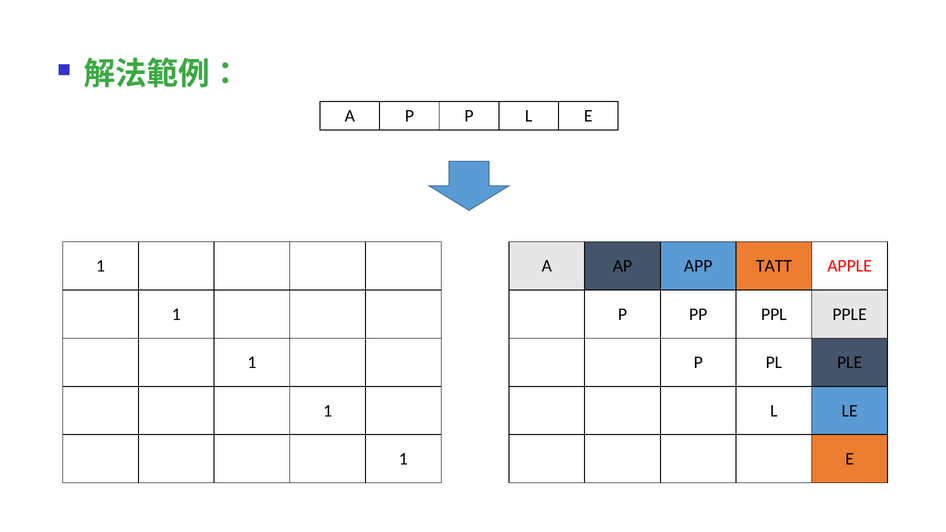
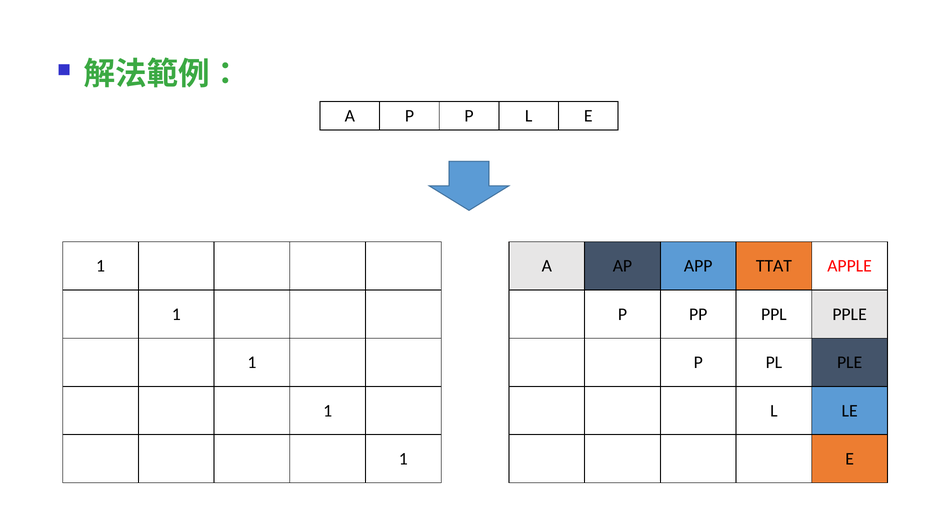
TATT: TATT -> TTAT
